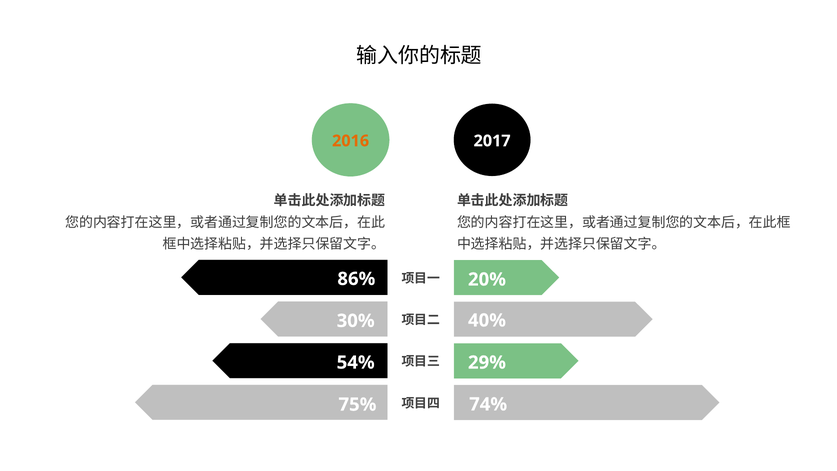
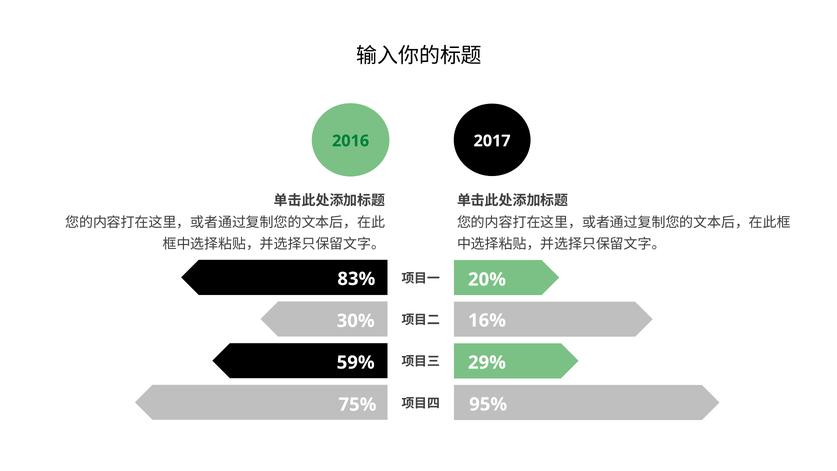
2016 colour: orange -> green
86%: 86% -> 83%
40%: 40% -> 16%
54%: 54% -> 59%
74%: 74% -> 95%
